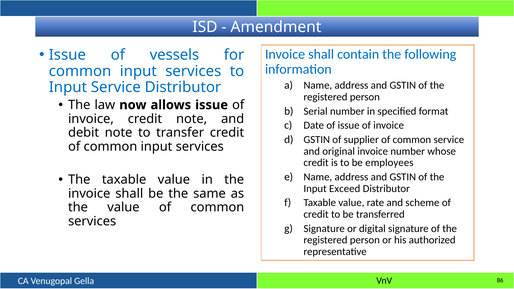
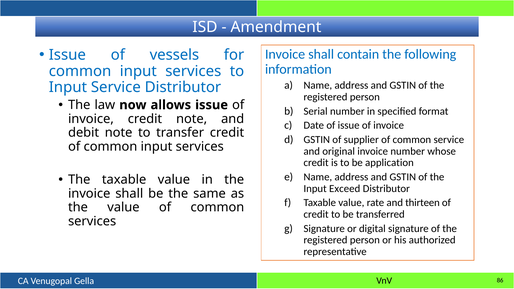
employees: employees -> application
scheme: scheme -> thirteen
